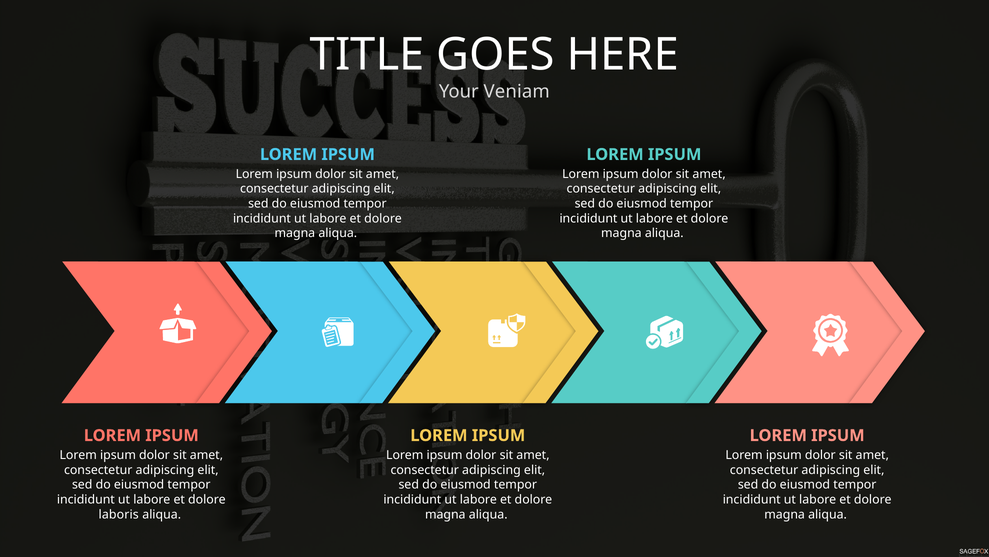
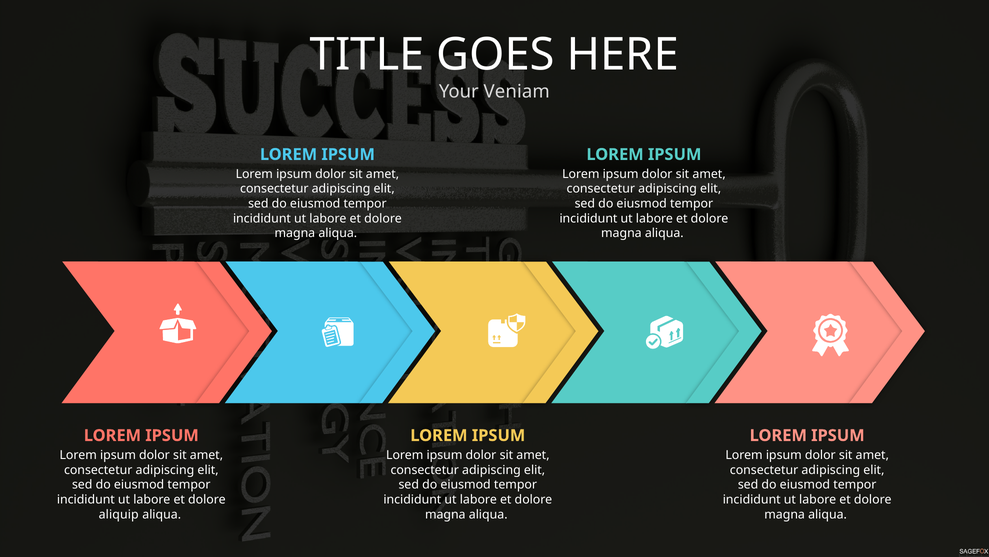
laboris: laboris -> aliquip
